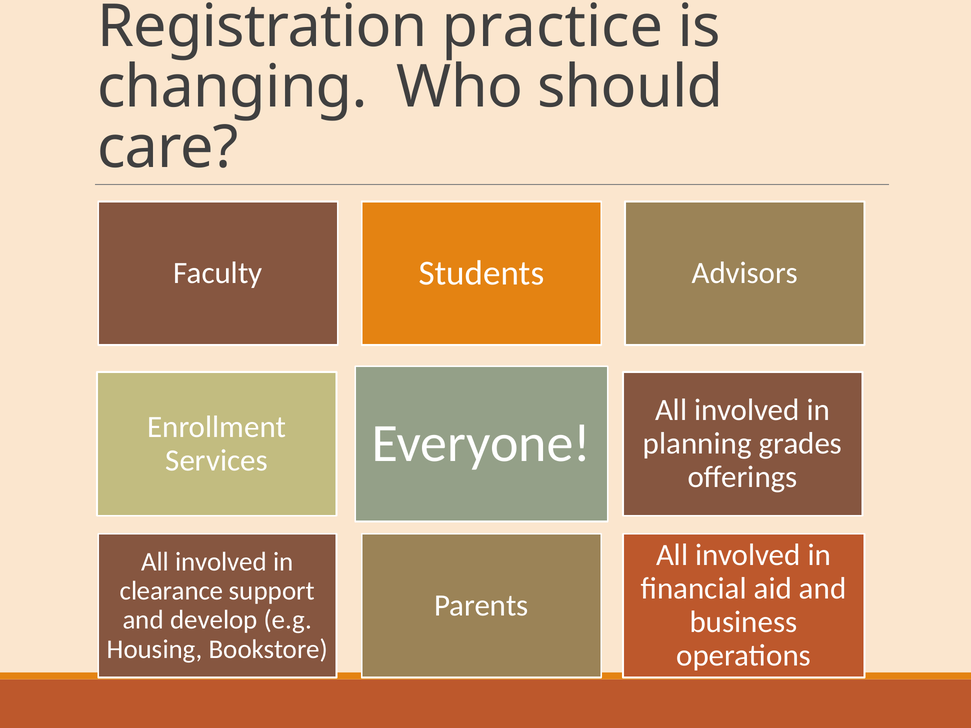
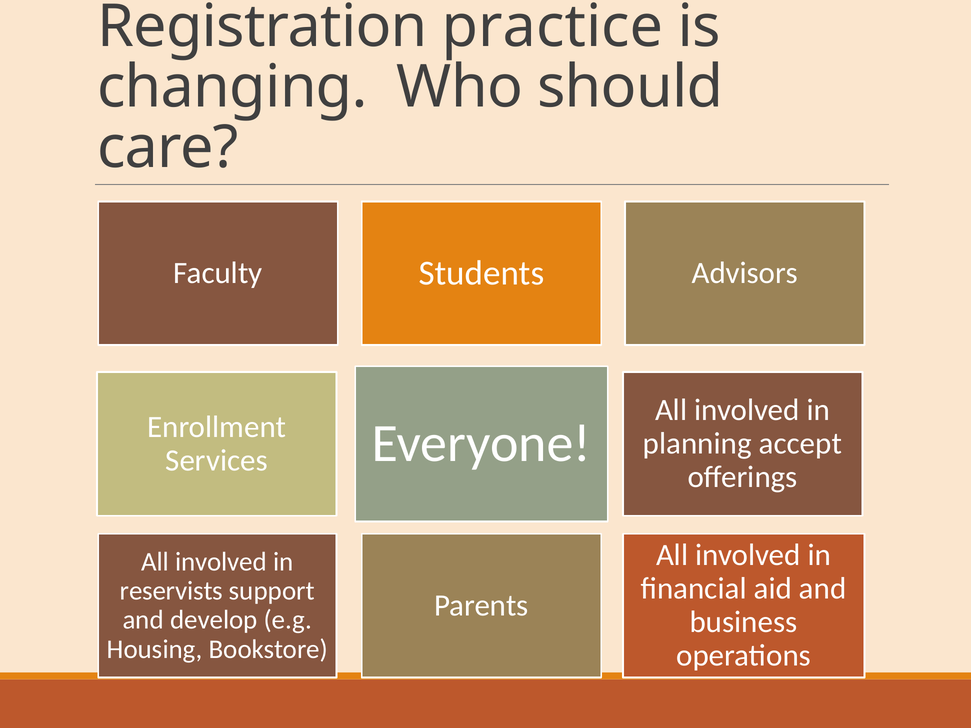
grades: grades -> accept
clearance: clearance -> reservists
